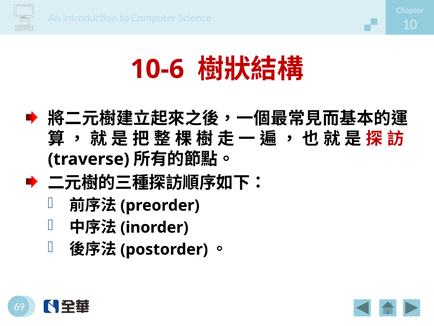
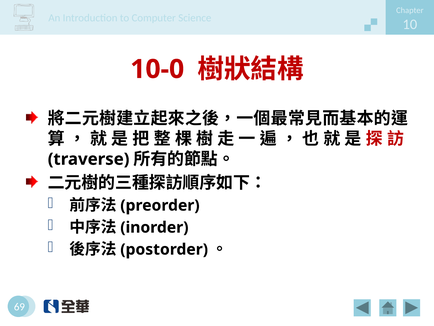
10-6: 10-6 -> 10-0
